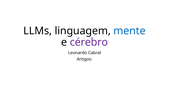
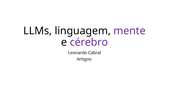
mente colour: blue -> purple
